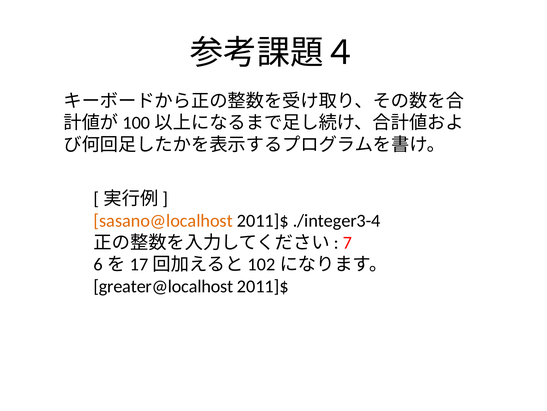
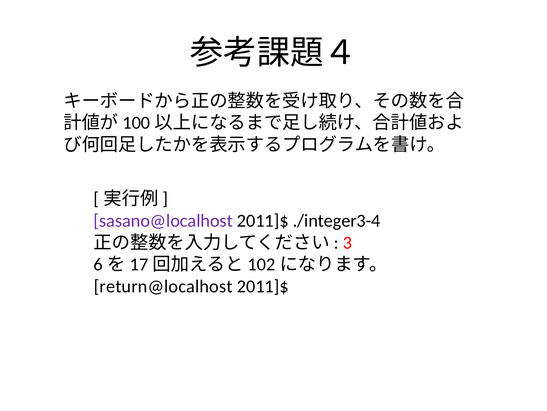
sasano@localhost colour: orange -> purple
7: 7 -> 3
greater@localhost: greater@localhost -> return@localhost
